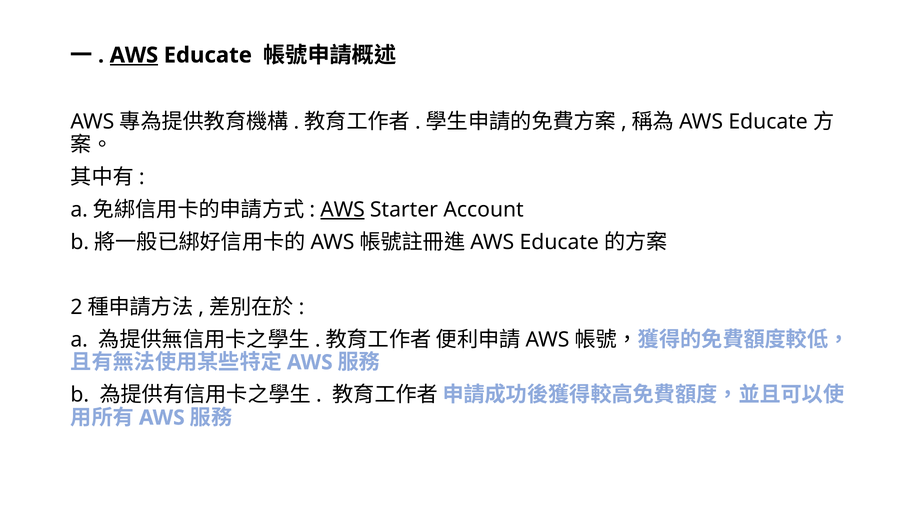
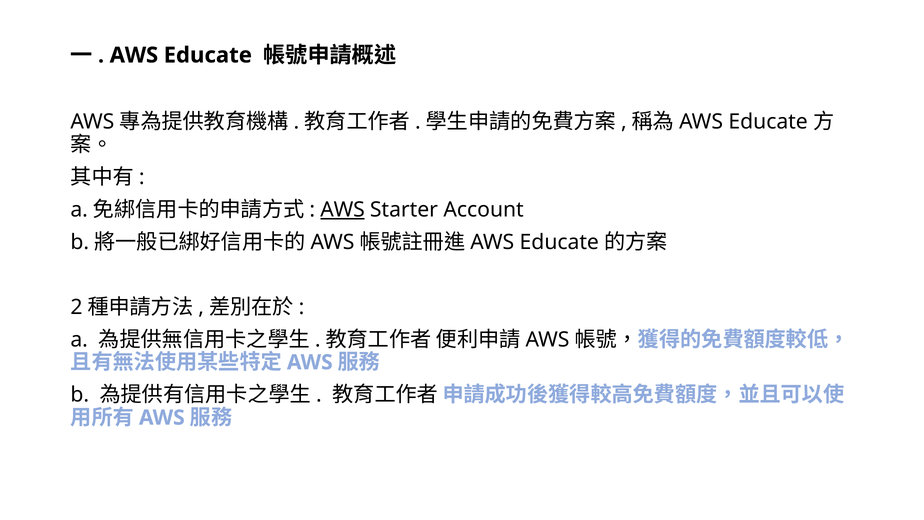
AWS at (134, 55) underline: present -> none
